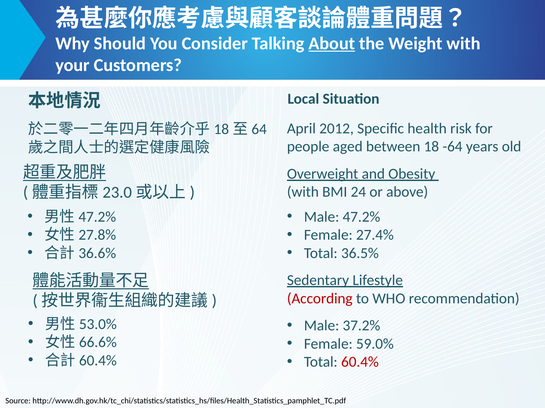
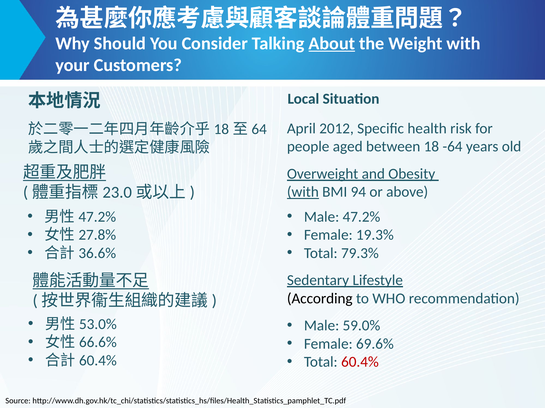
with at (303, 192) underline: none -> present
24: 24 -> 94
27.4%: 27.4% -> 19.3%
36.5%: 36.5% -> 79.3%
According colour: red -> black
37.2%: 37.2% -> 59.0%
59.0%: 59.0% -> 69.6%
